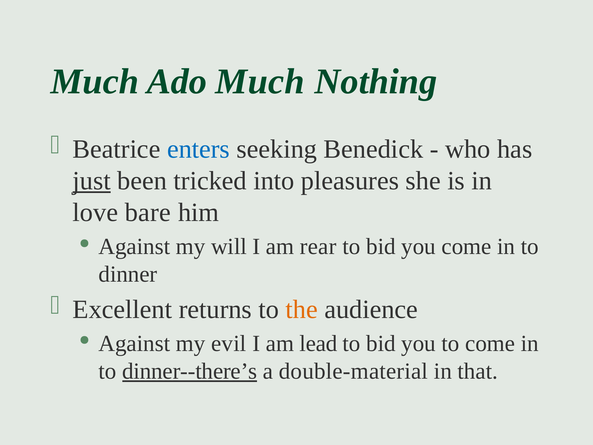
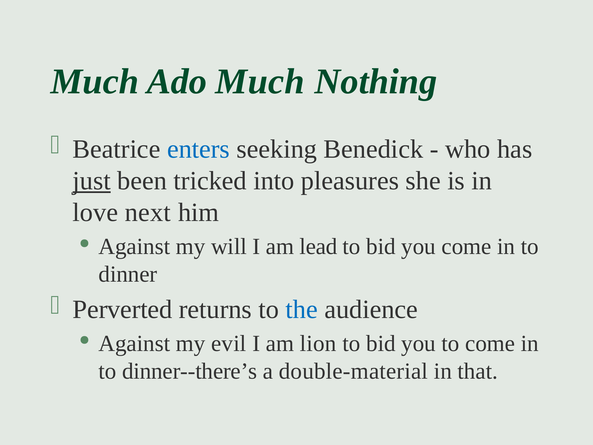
bare: bare -> next
rear: rear -> lead
Excellent: Excellent -> Perverted
the colour: orange -> blue
lead: lead -> lion
dinner--there’s underline: present -> none
